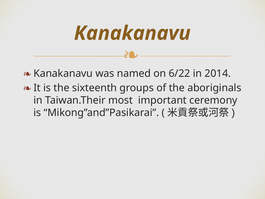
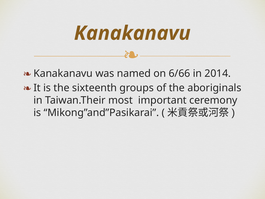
6/22: 6/22 -> 6/66
